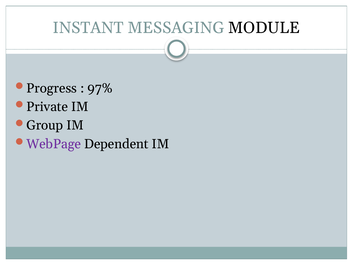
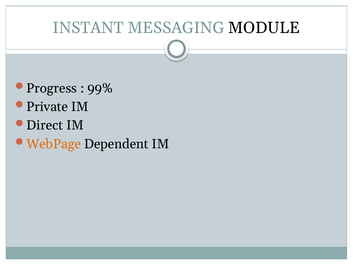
97%: 97% -> 99%
Group: Group -> Direct
WebPage colour: purple -> orange
